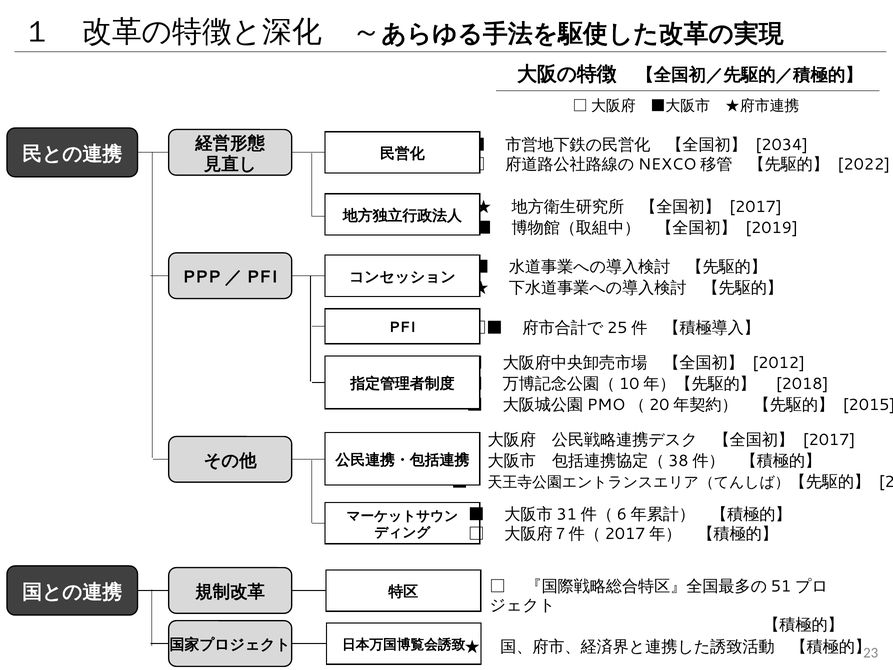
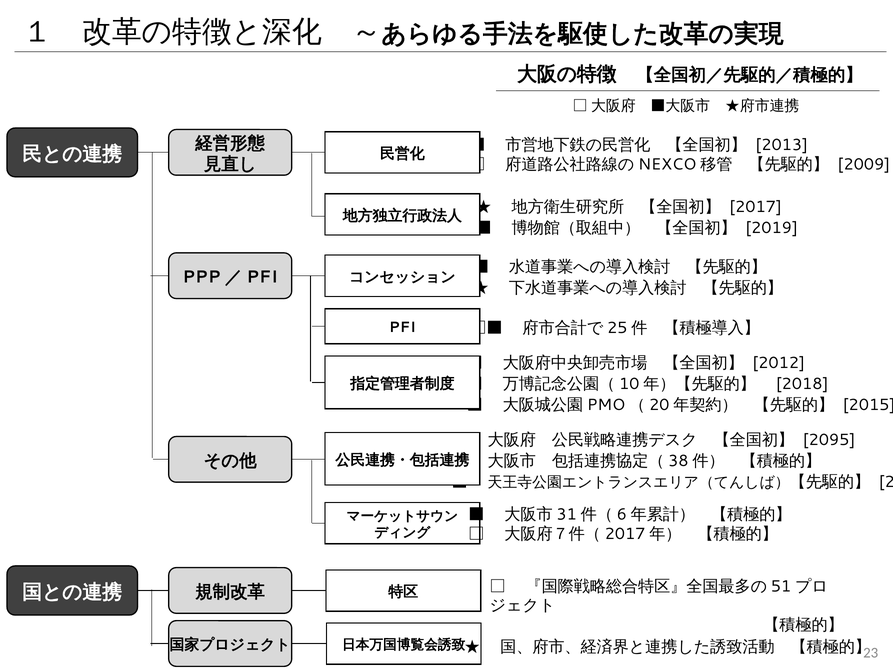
2034: 2034 -> 2013
2022: 2022 -> 2009
2017 at (829, 440): 2017 -> 2095
